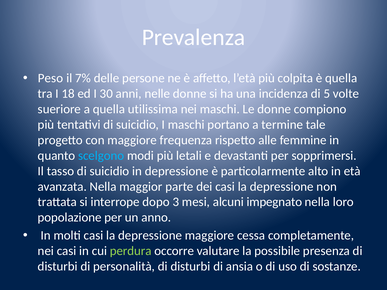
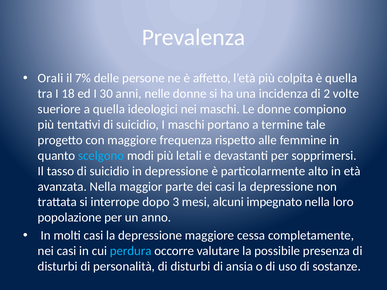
Peso: Peso -> Orali
5: 5 -> 2
utilissima: utilissima -> ideologici
perdura colour: light green -> light blue
